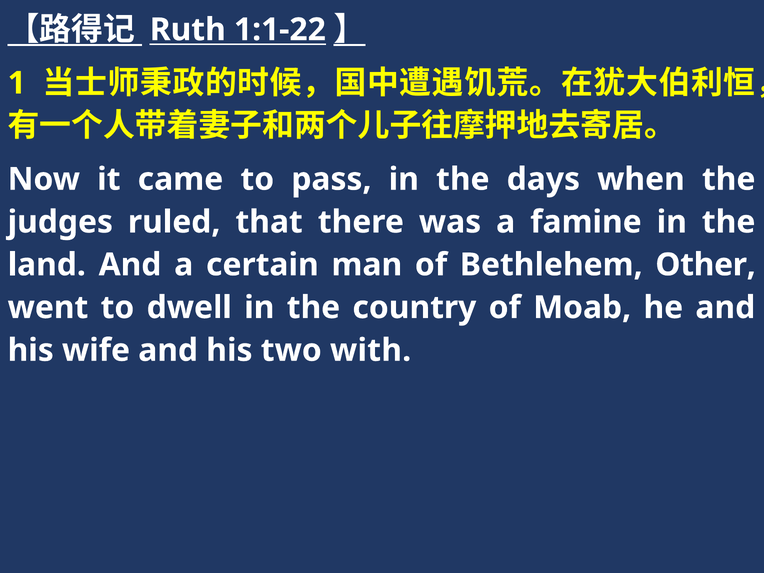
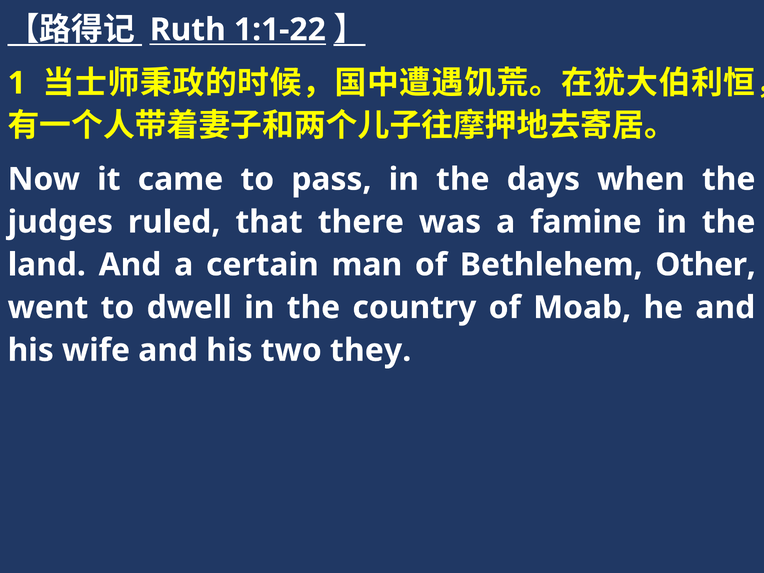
with: with -> they
